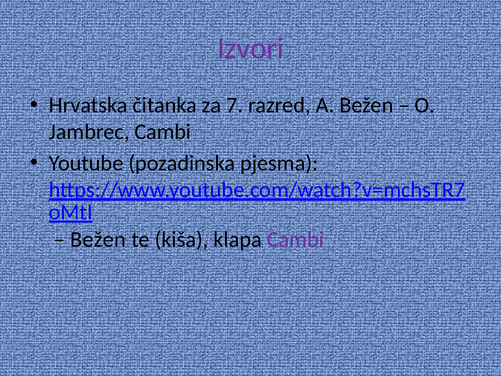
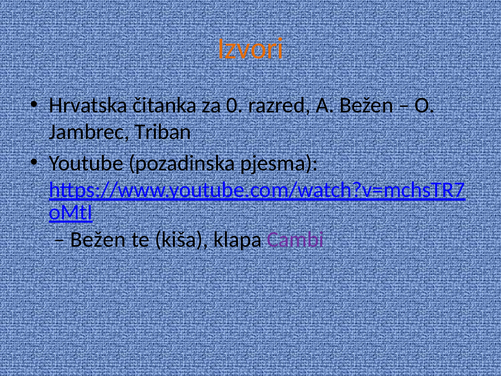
Izvori colour: purple -> orange
7: 7 -> 0
Jambrec Cambi: Cambi -> Triban
